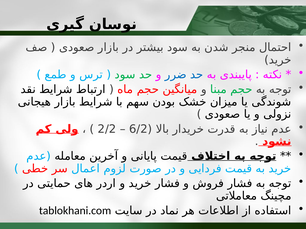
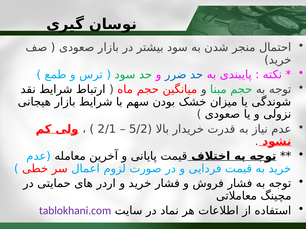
2/2: 2/2 -> 2/1
6/2: 6/2 -> 5/2
tablokhani.com colour: black -> purple
